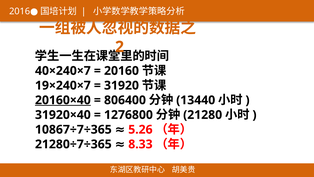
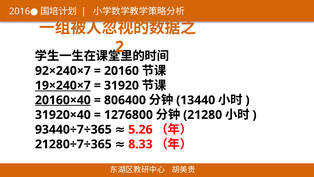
40×240×7: 40×240×7 -> 92×240×7
19×240×7 underline: none -> present
10867÷7÷365: 10867÷7÷365 -> 93440÷7÷365
